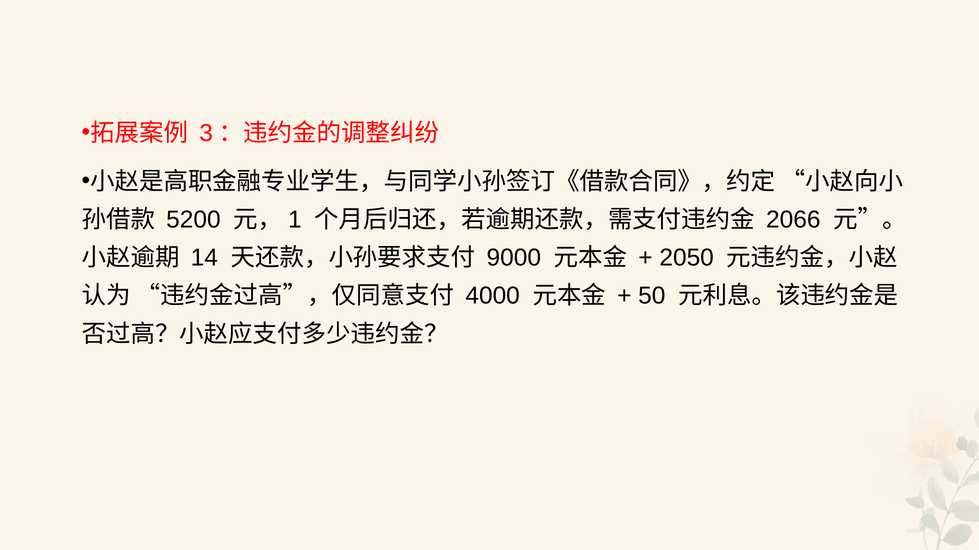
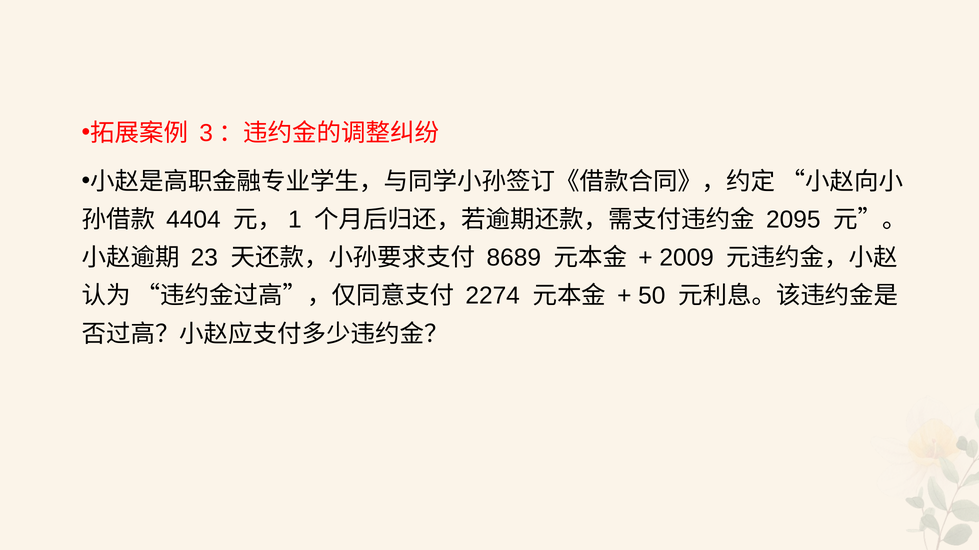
5200: 5200 -> 4404
2066: 2066 -> 2095
14: 14 -> 23
9000: 9000 -> 8689
2050: 2050 -> 2009
4000: 4000 -> 2274
